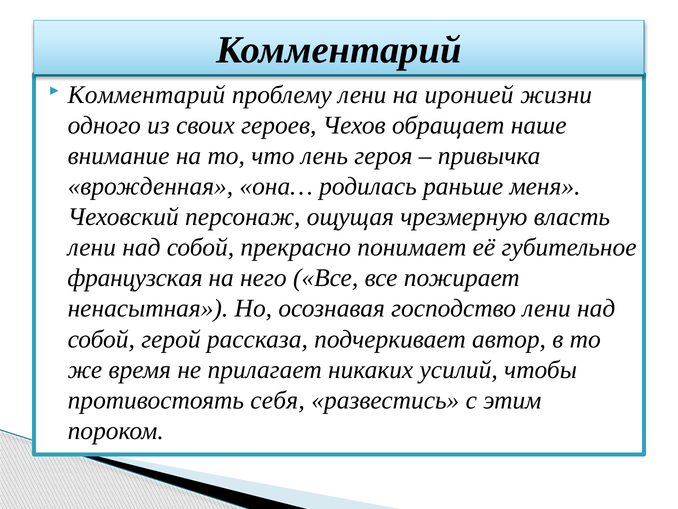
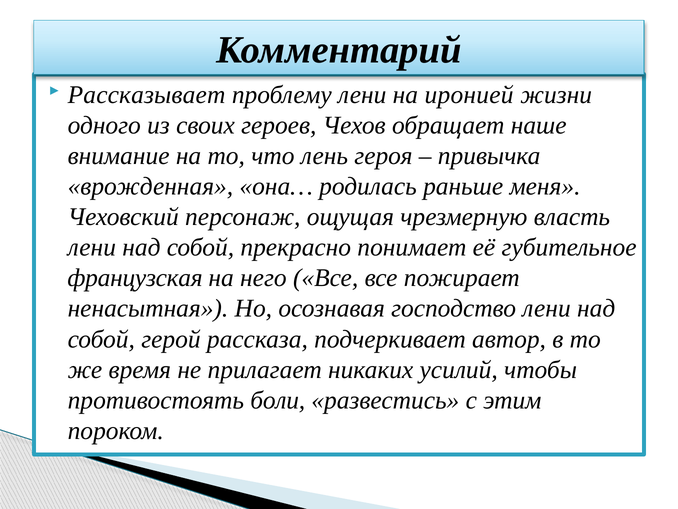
Комментарий at (146, 95): Комментарий -> Рассказывает
себя: себя -> боли
